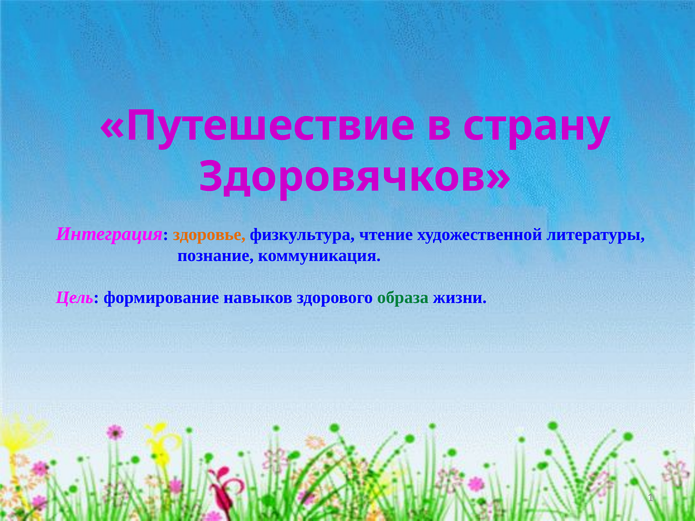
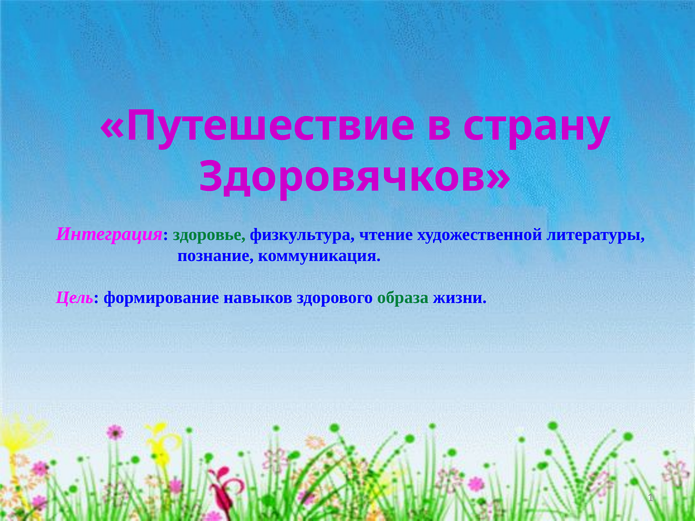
здоровье colour: orange -> green
